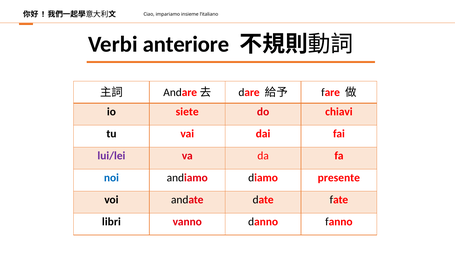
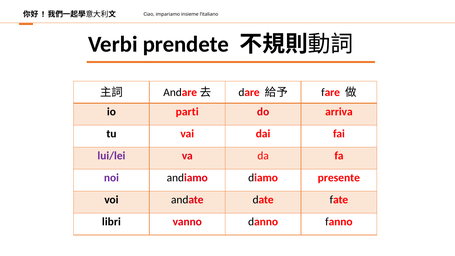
anteriore: anteriore -> prendete
siete: siete -> parti
chiavi: chiavi -> arriva
noi colour: blue -> purple
